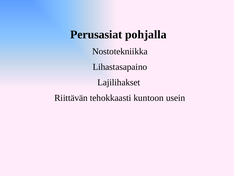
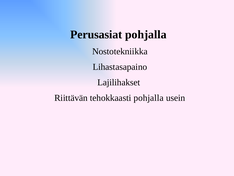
tehokkaasti kuntoon: kuntoon -> pohjalla
